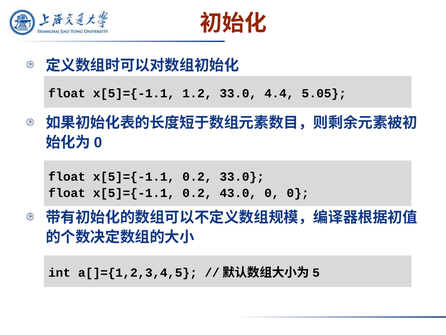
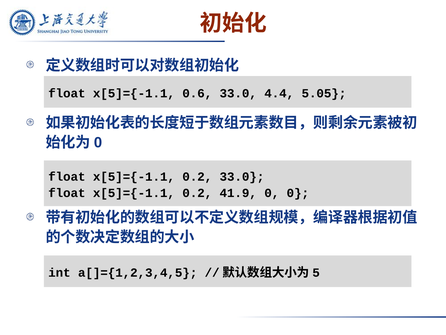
1.2: 1.2 -> 0.6
43.0: 43.0 -> 41.9
